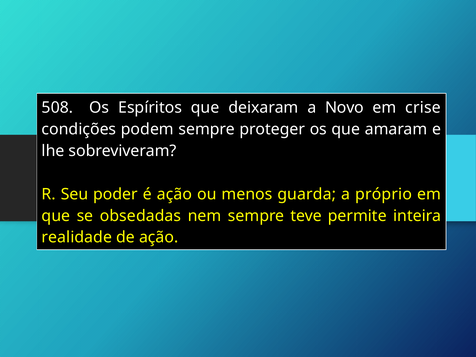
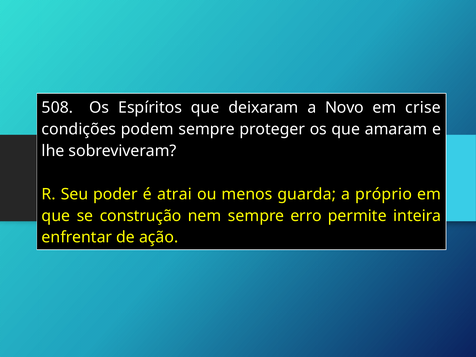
é ação: ação -> atrai
obsedadas: obsedadas -> construção
teve: teve -> erro
realidade: realidade -> enfrentar
